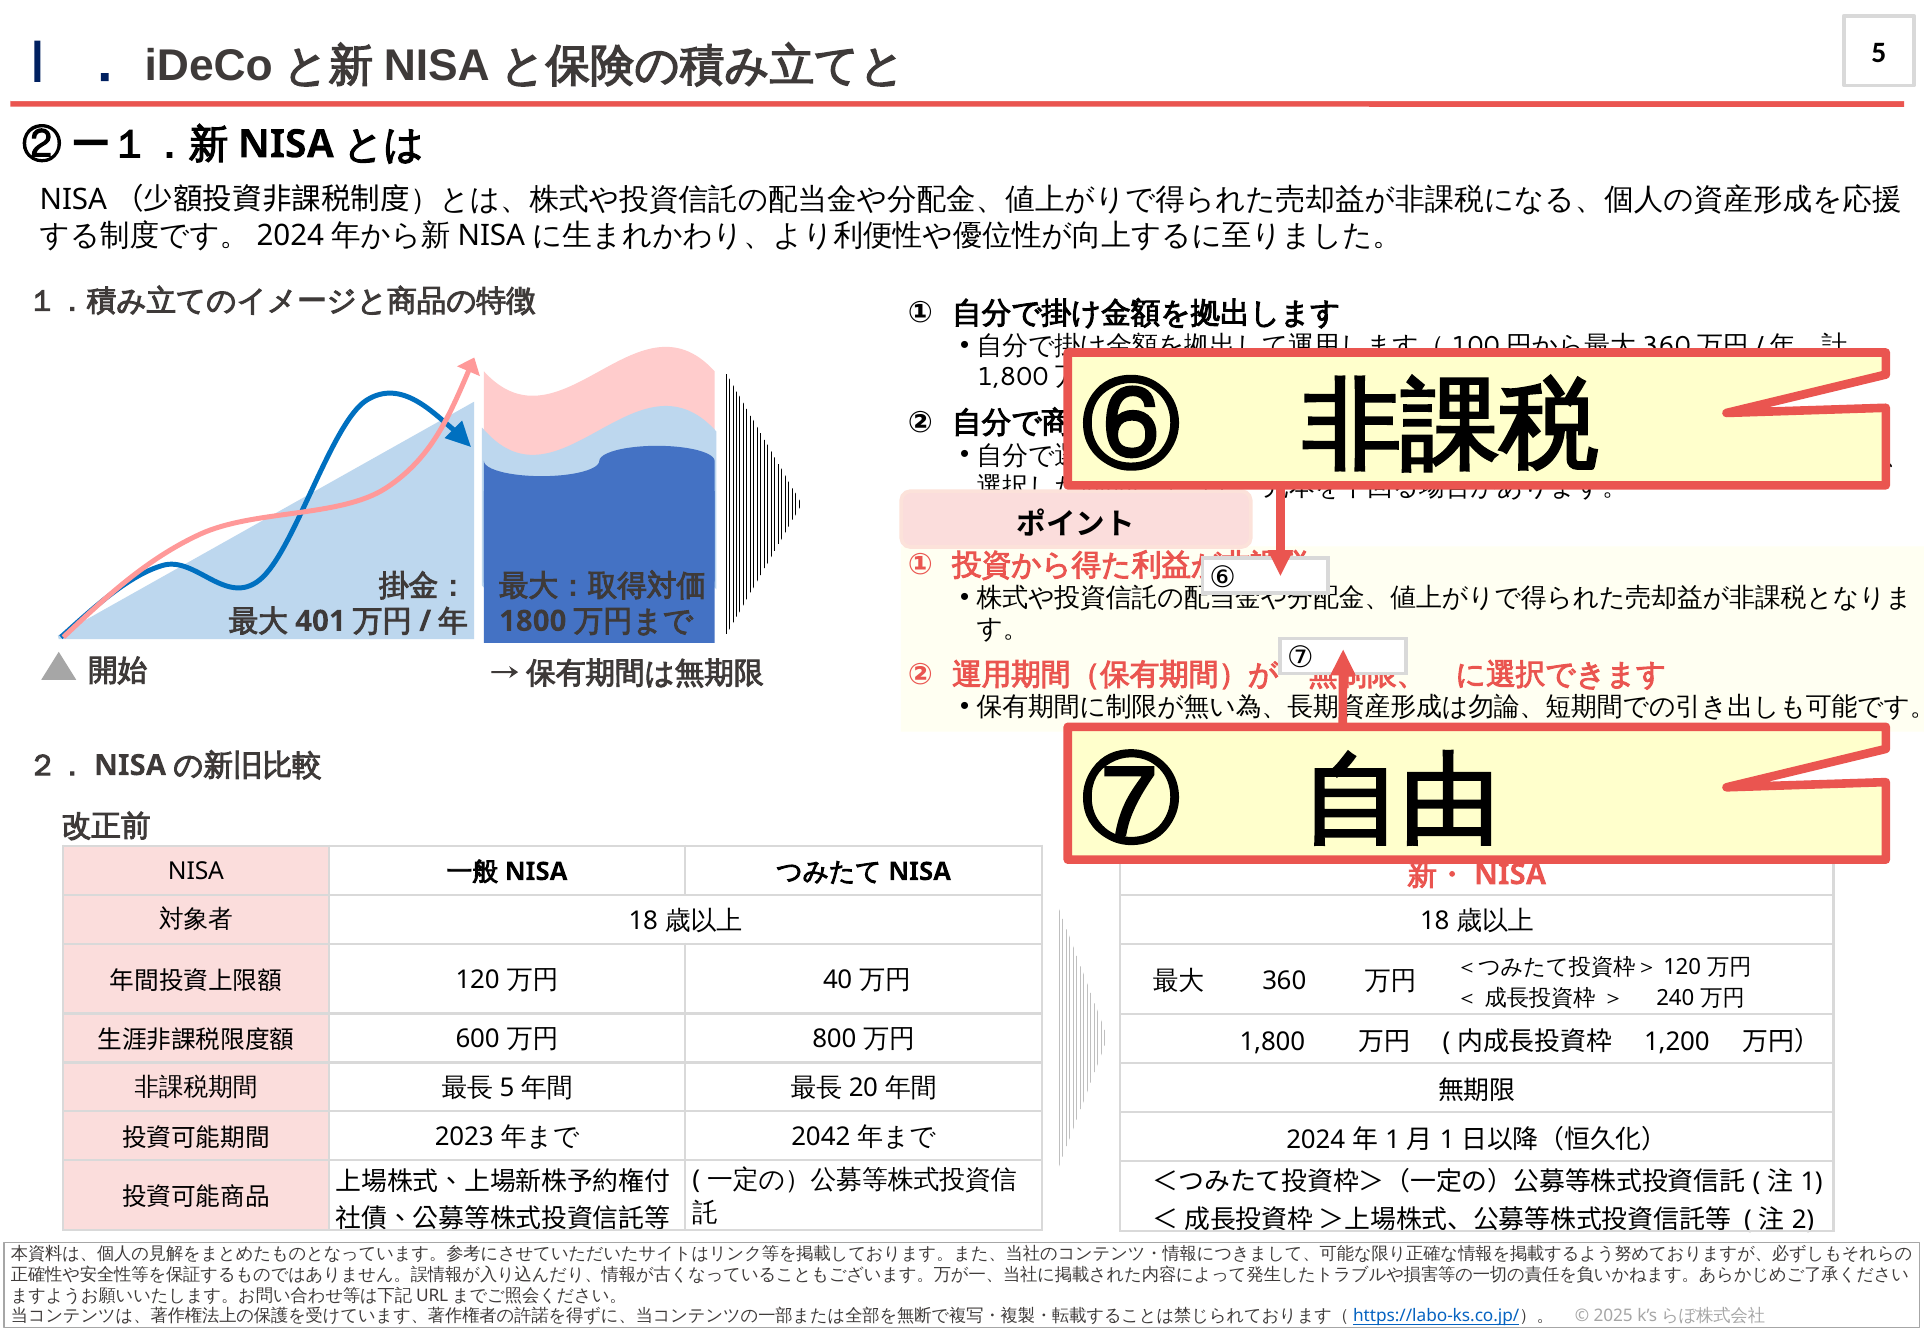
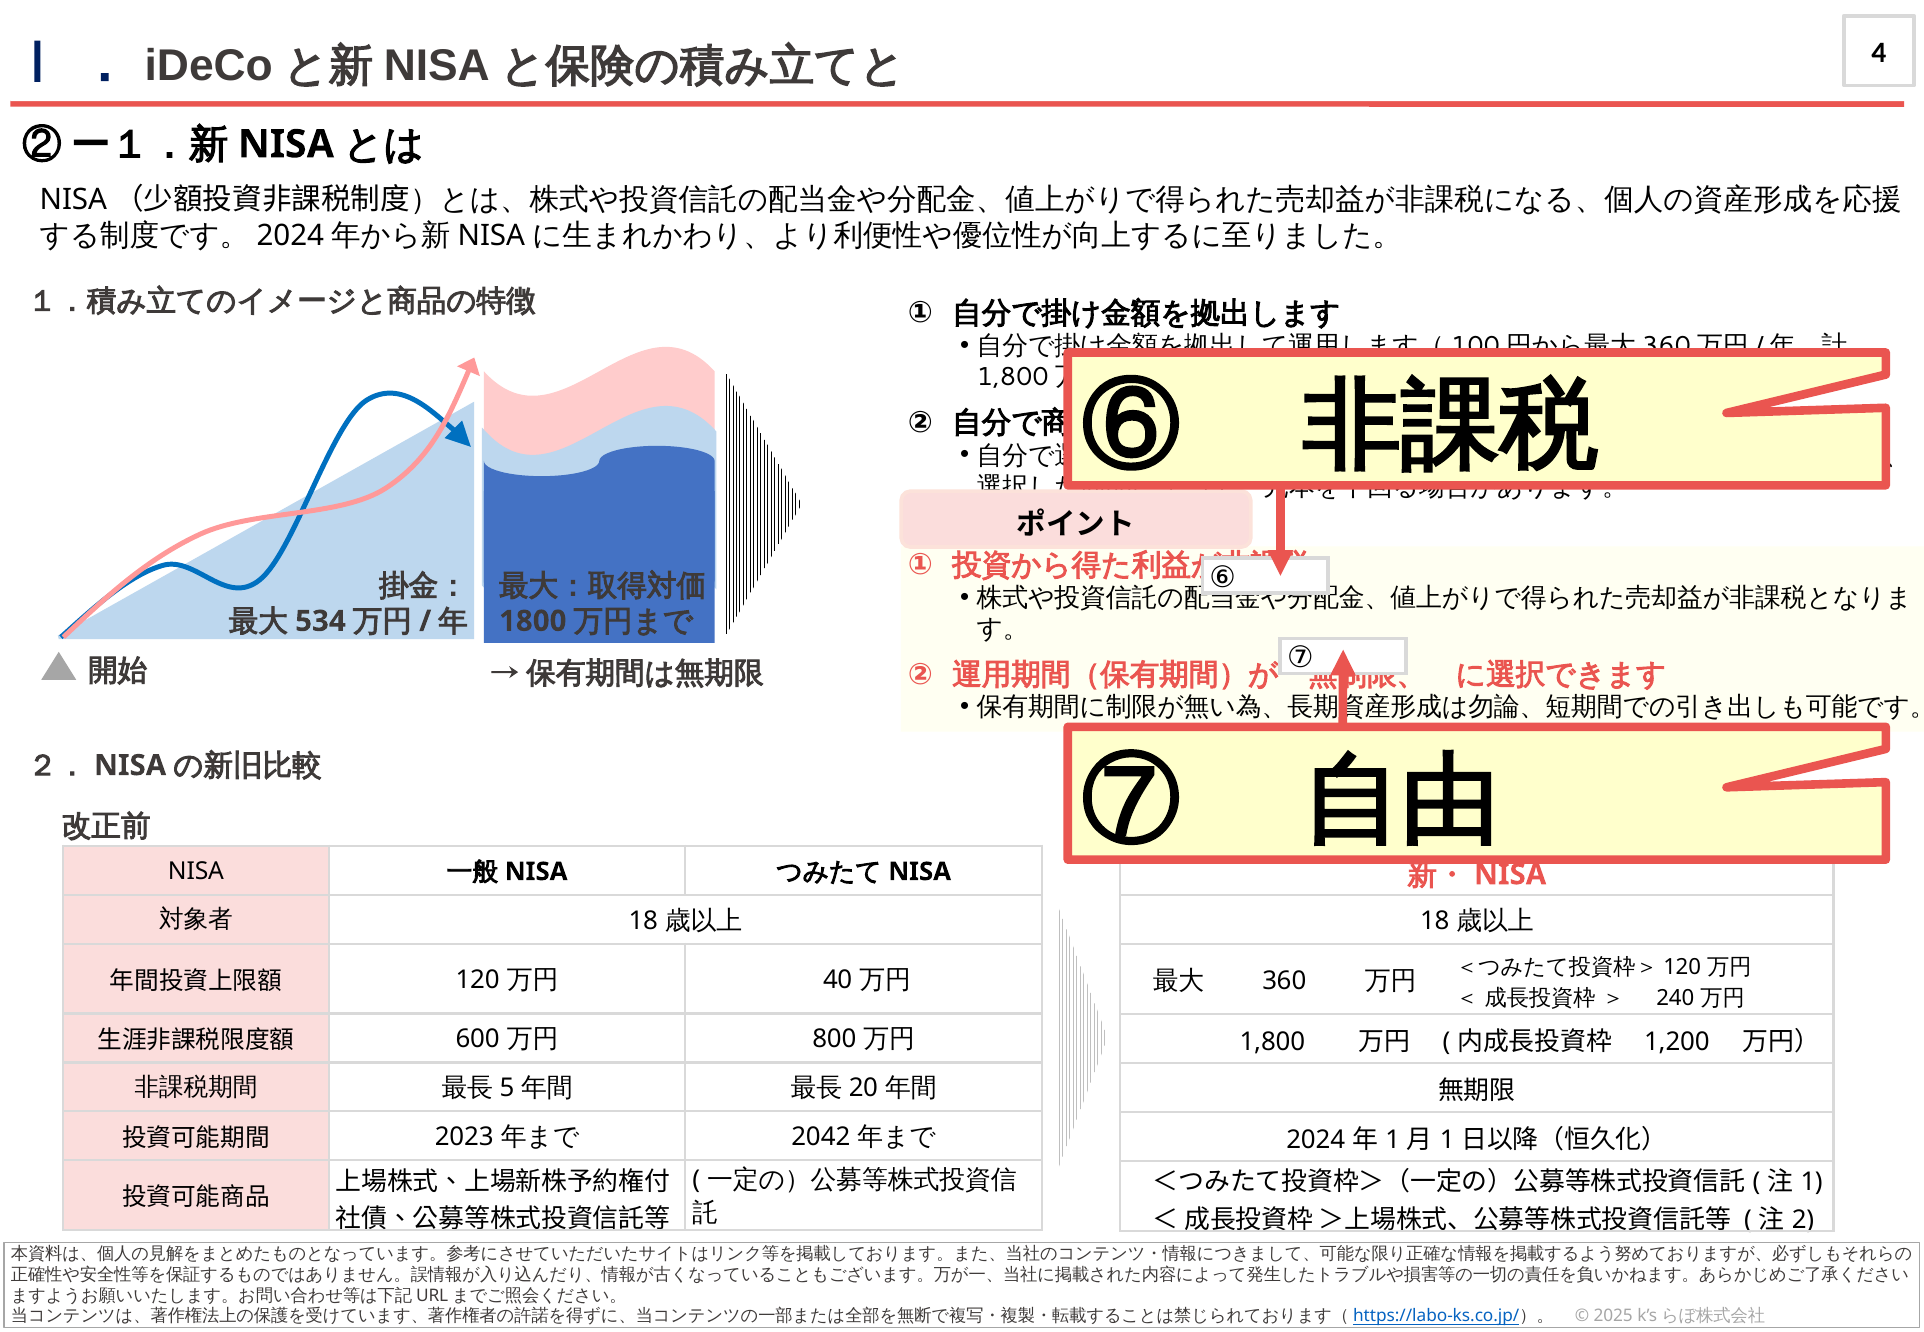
5 at (1879, 52): 5 -> 4
401: 401 -> 534
